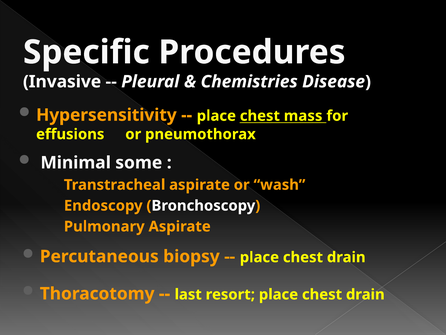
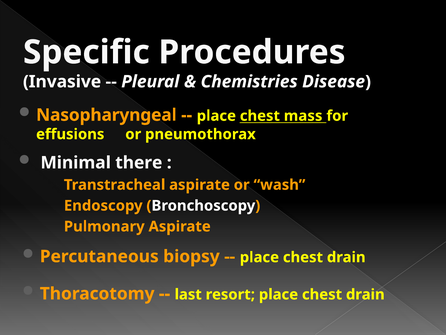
Hypersensitivity: Hypersensitivity -> Nasopharyngeal
some: some -> there
